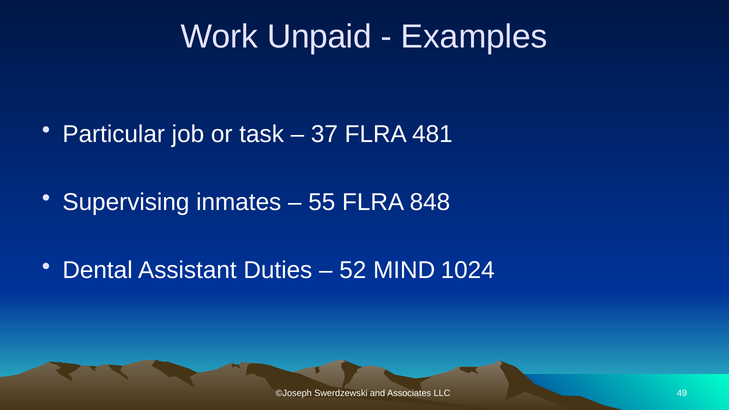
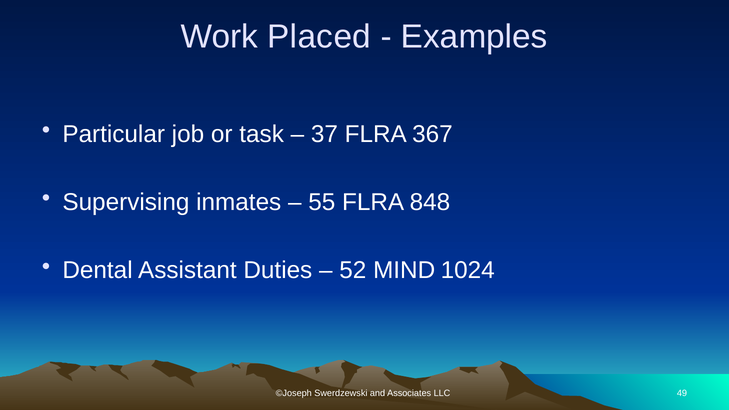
Unpaid: Unpaid -> Placed
481: 481 -> 367
